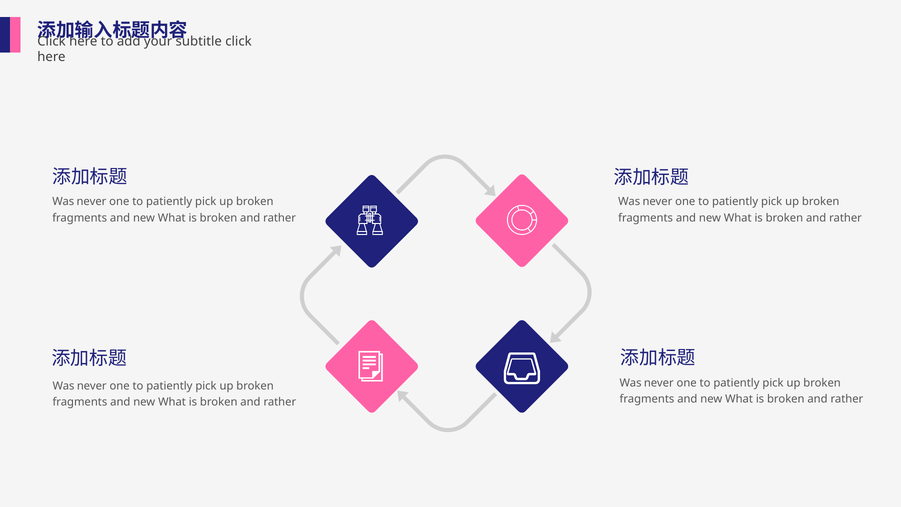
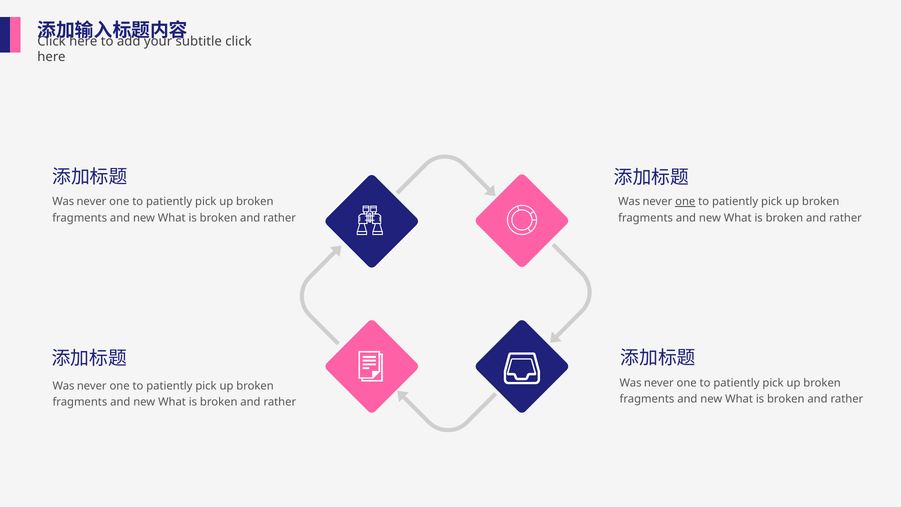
one at (685, 202) underline: none -> present
